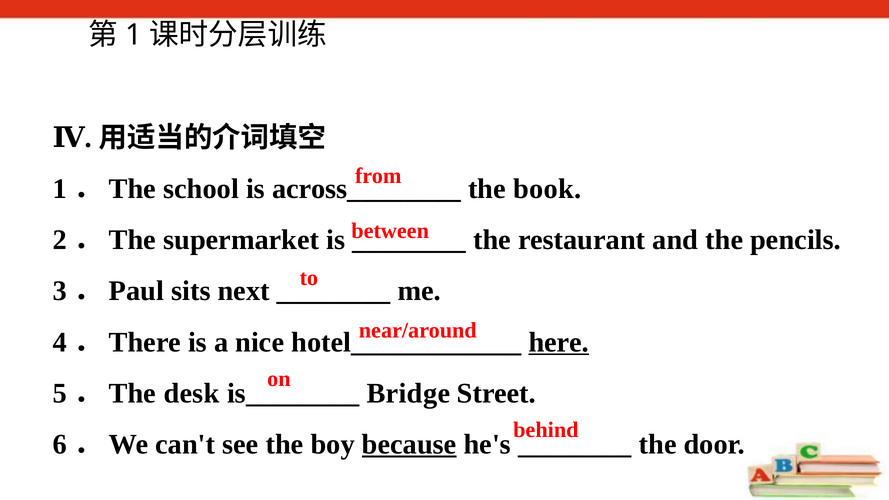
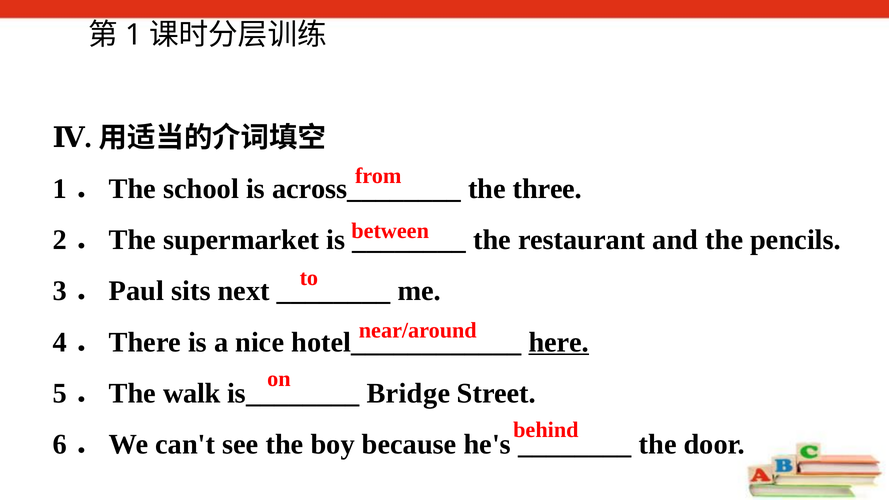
book: book -> three
desk: desk -> walk
because underline: present -> none
